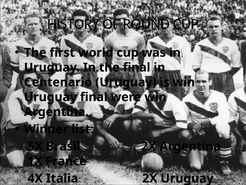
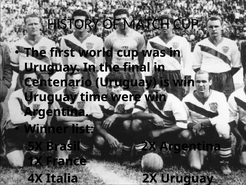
ROUND: ROUND -> MATCH
Uruguay final: final -> time
